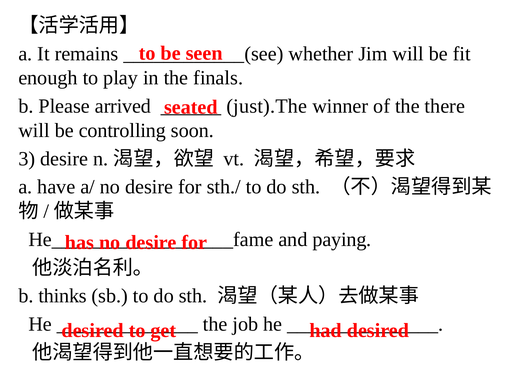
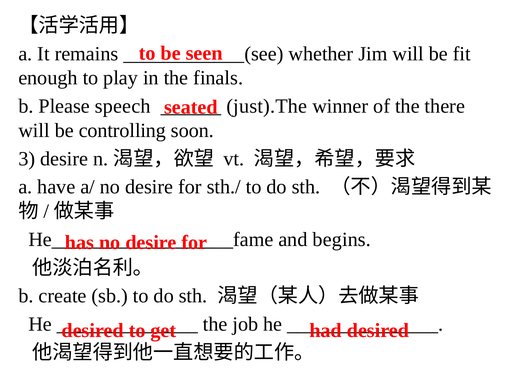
arrived: arrived -> speech
paying: paying -> begins
thinks: thinks -> create
